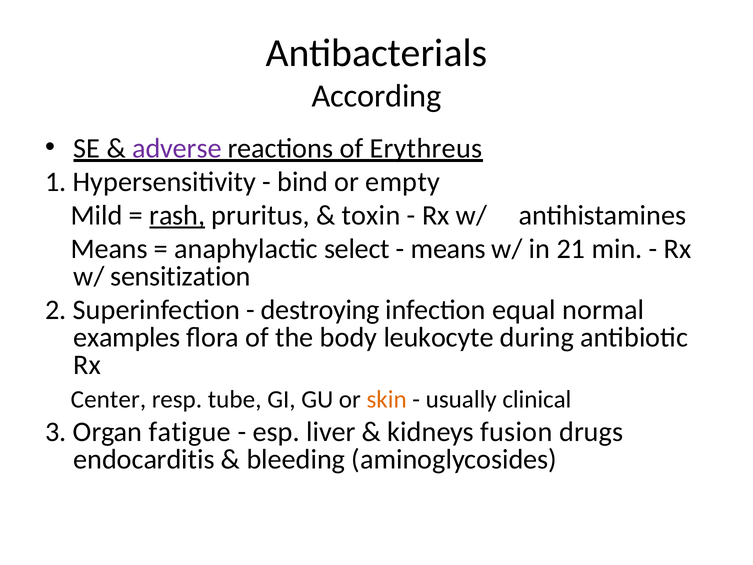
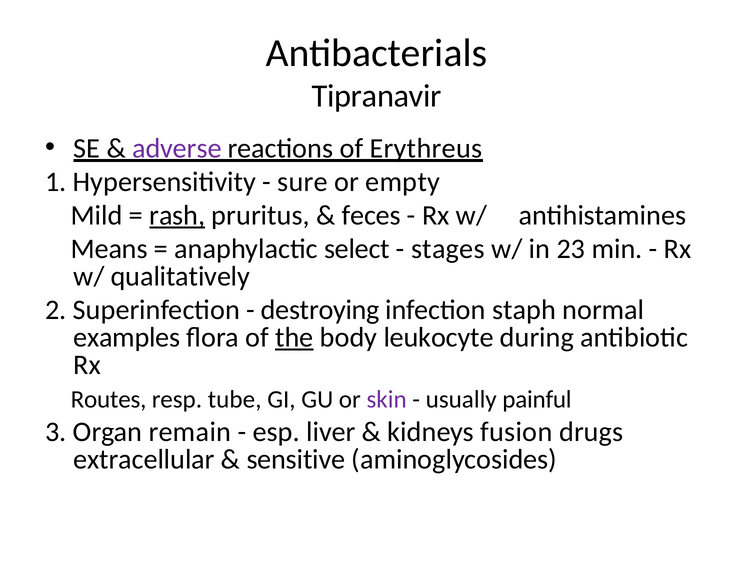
According: According -> Tipranavir
bind: bind -> sure
toxin: toxin -> feces
means at (448, 249): means -> stages
21: 21 -> 23
sensitization: sensitization -> qualitatively
equal: equal -> staph
the underline: none -> present
Center: Center -> Routes
skin colour: orange -> purple
clinical: clinical -> painful
fatigue: fatigue -> remain
endocarditis: endocarditis -> extracellular
bleeding: bleeding -> sensitive
